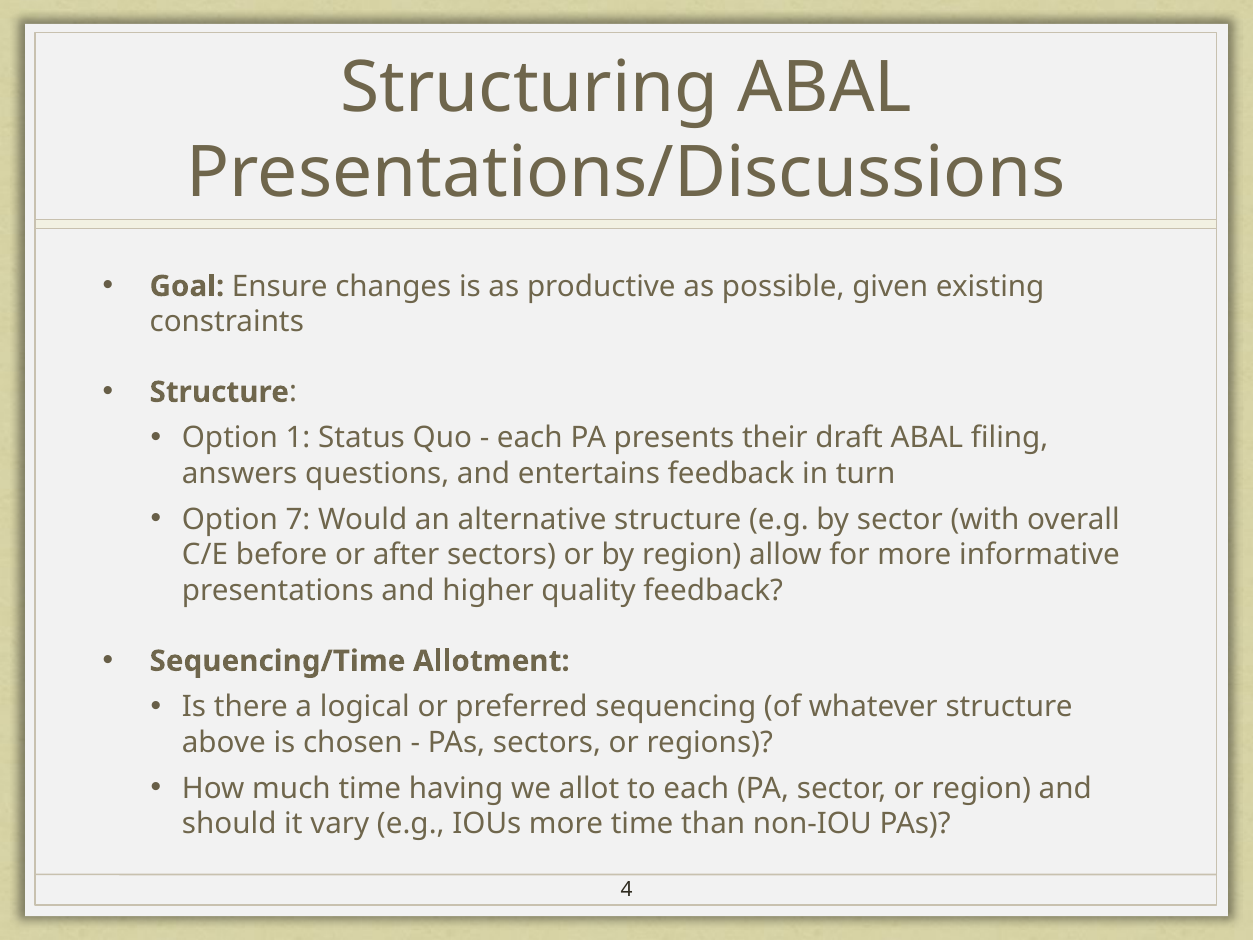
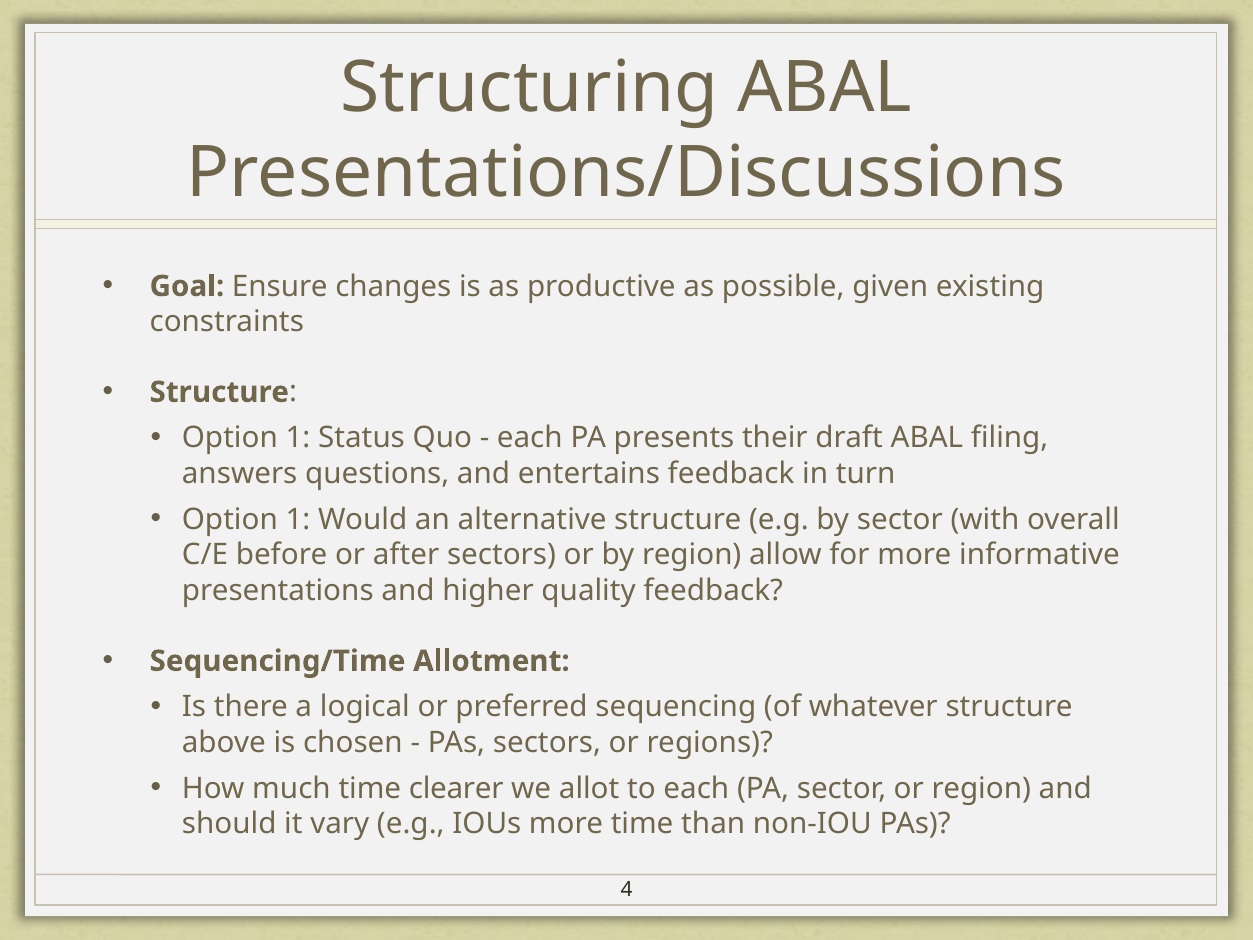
7 at (298, 520): 7 -> 1
having: having -> clearer
